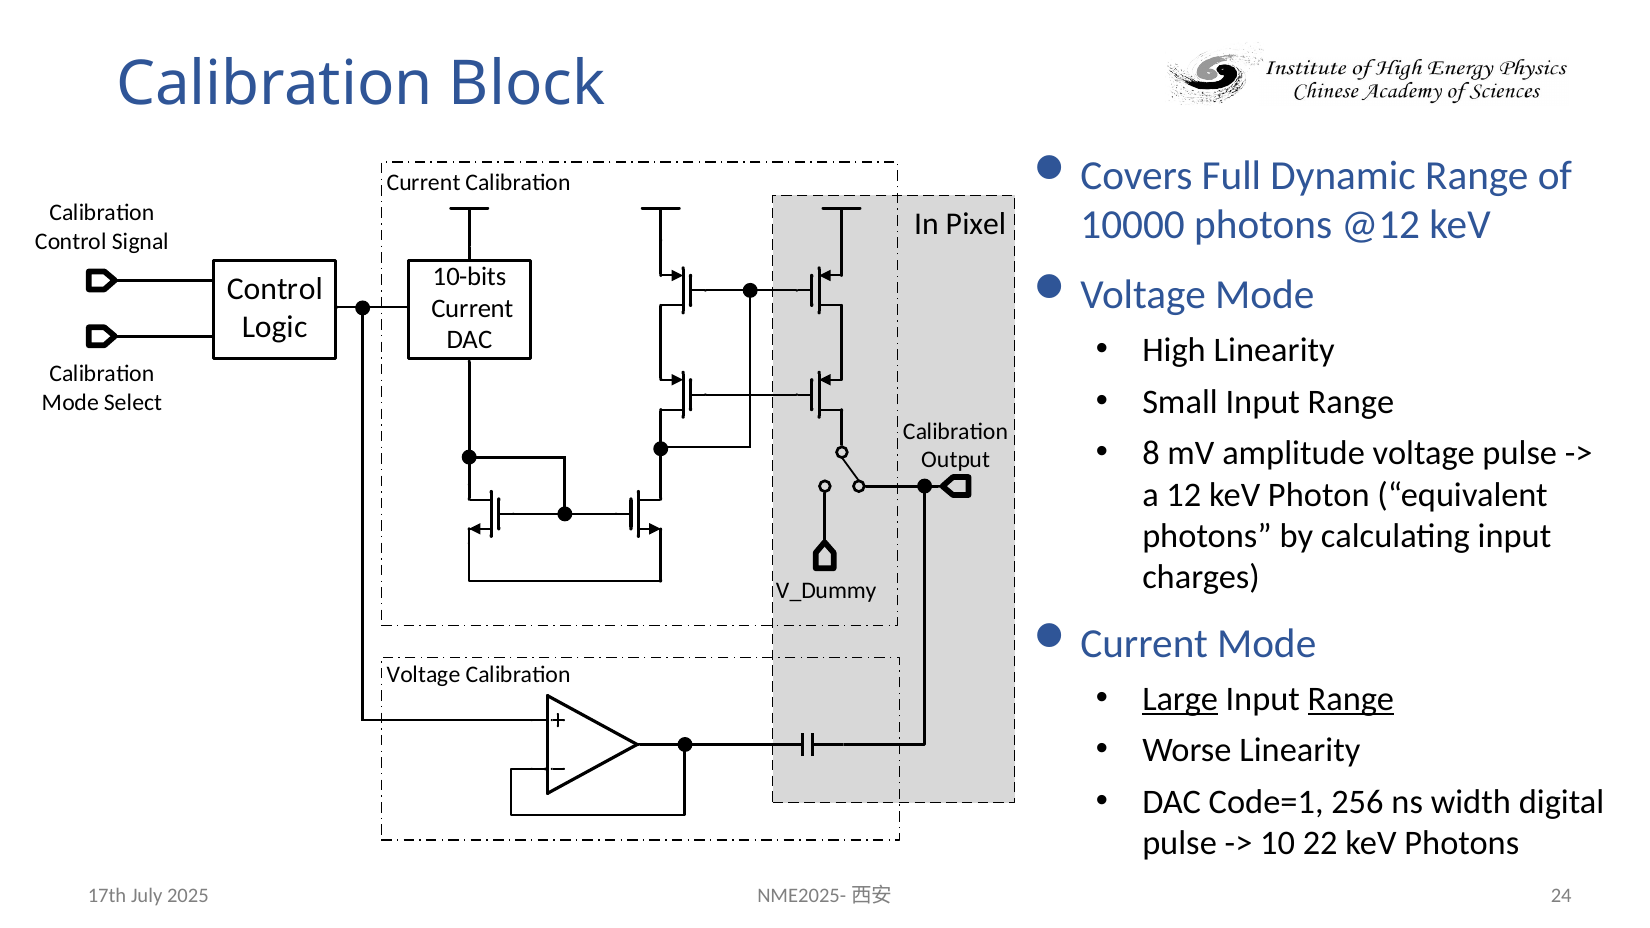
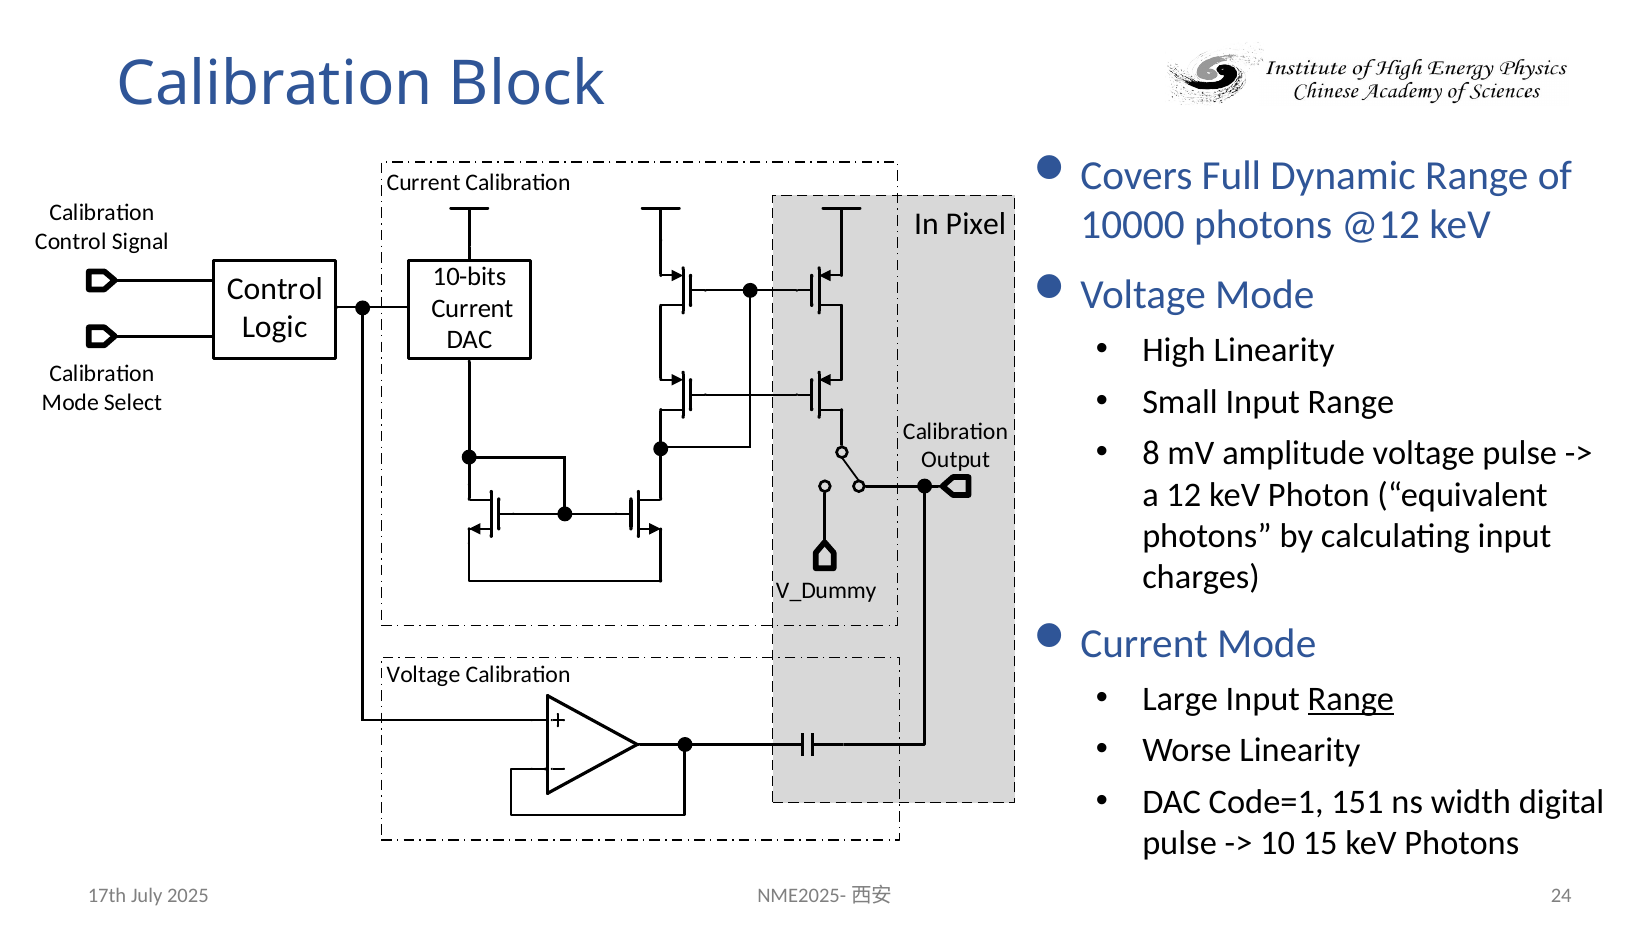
Large underline: present -> none
256: 256 -> 151
22: 22 -> 15
